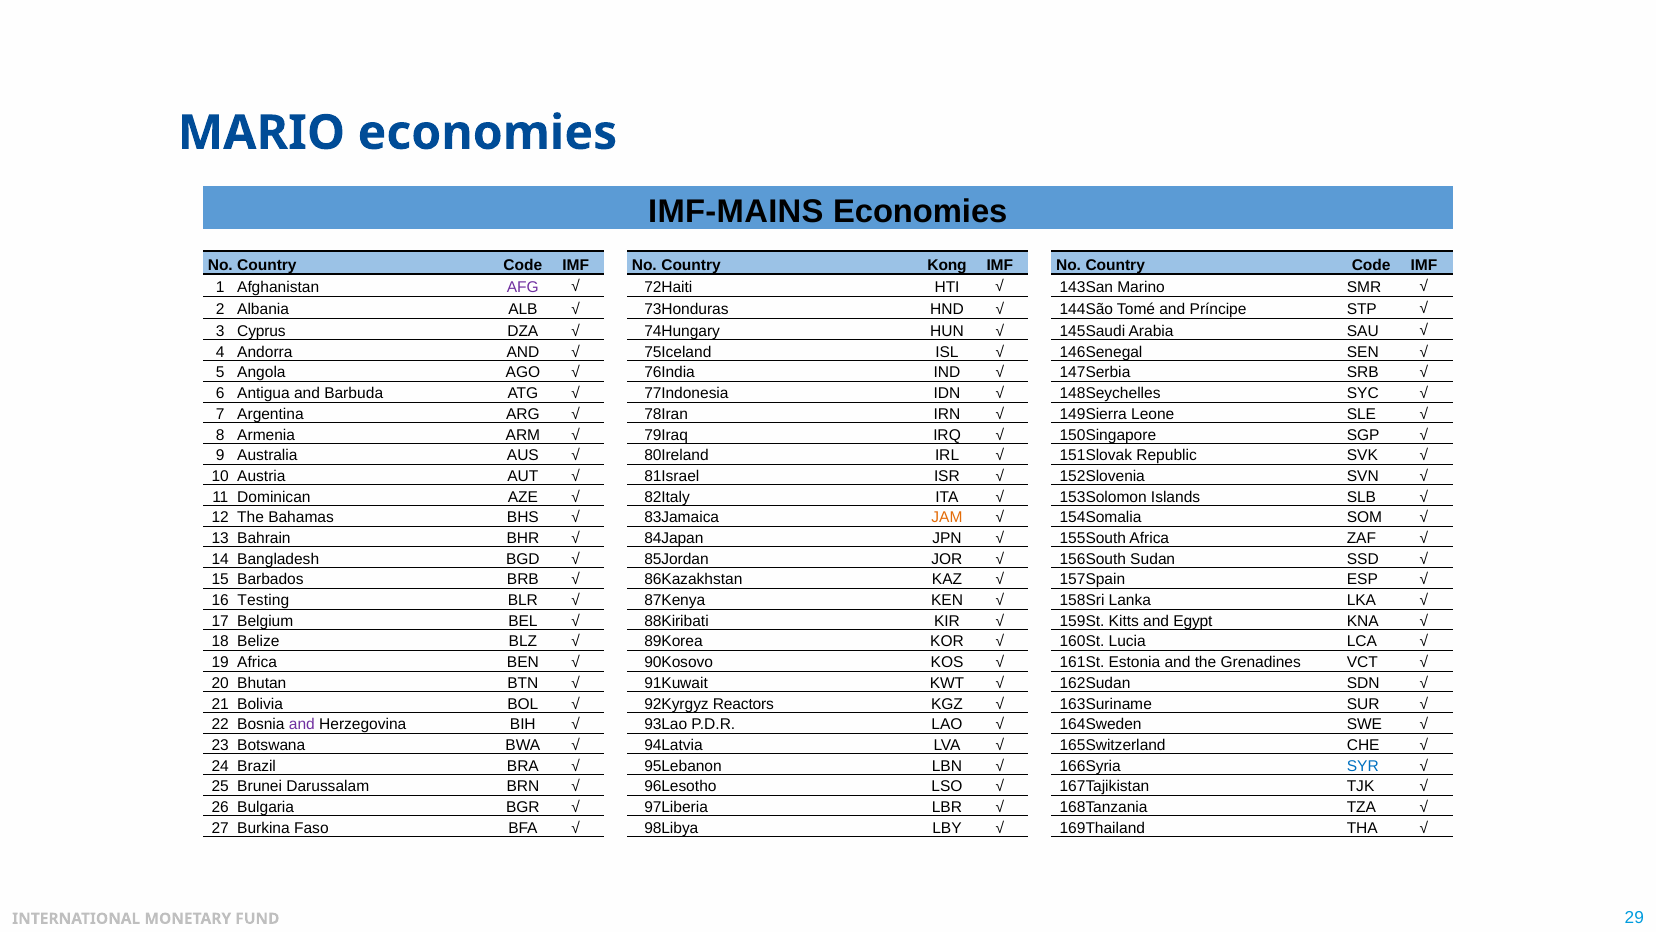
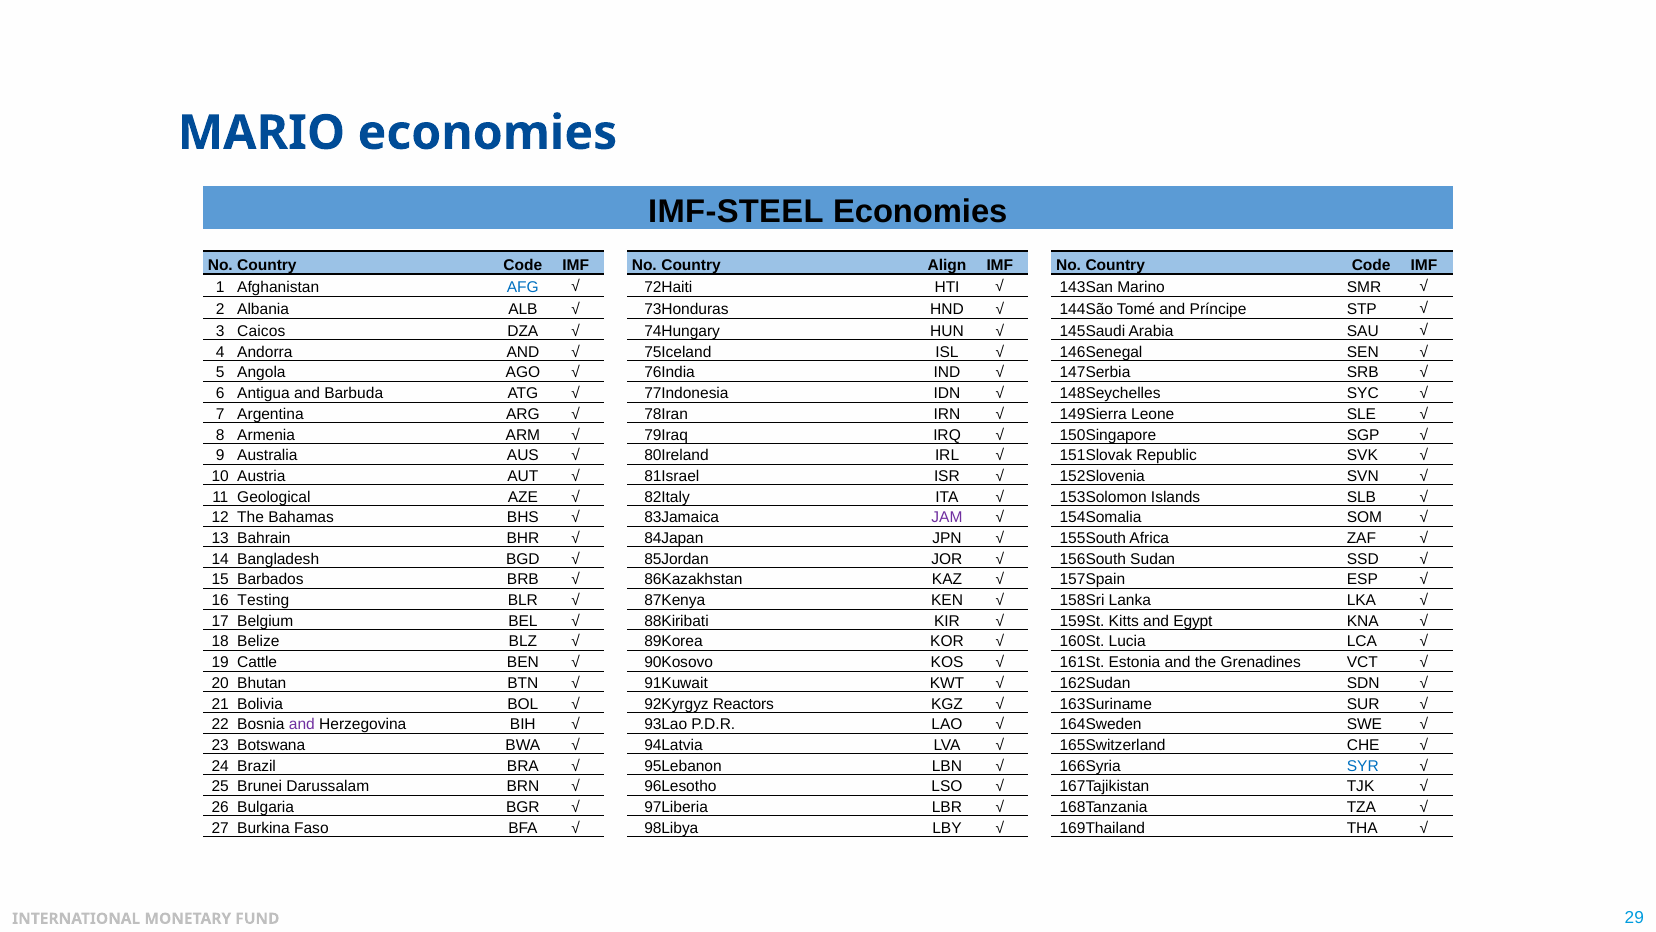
IMF-MAINS: IMF-MAINS -> IMF-STEEL
Kong: Kong -> Align
AFG colour: purple -> blue
Cyprus: Cyprus -> Caicos
Dominican: Dominican -> Geological
JAM colour: orange -> purple
19 Africa: Africa -> Cattle
